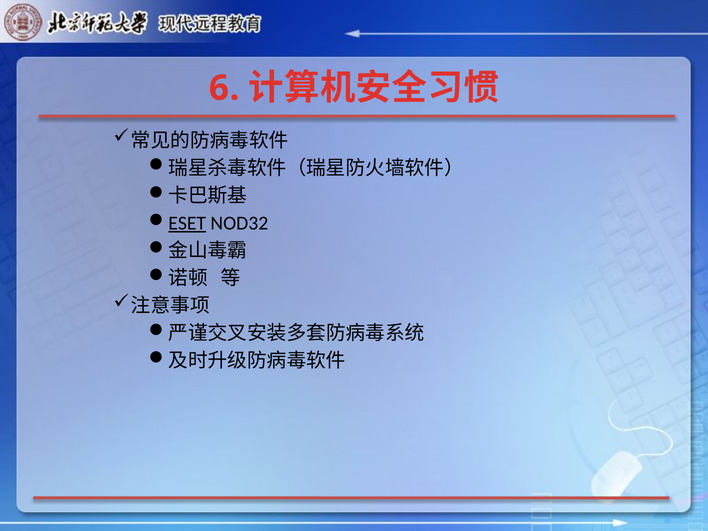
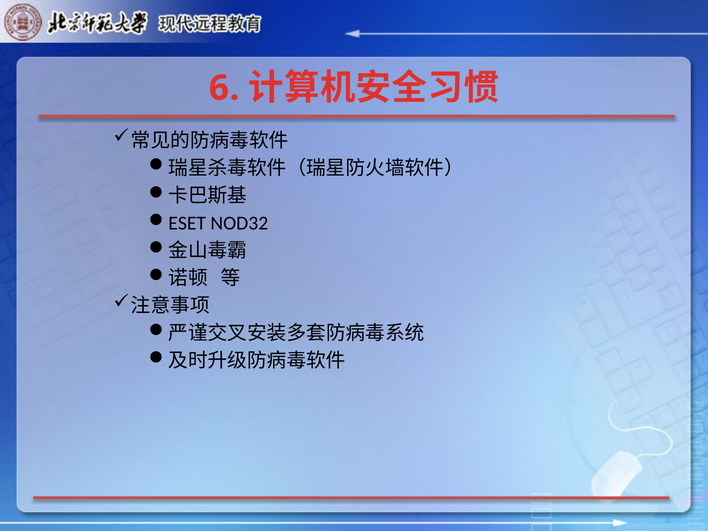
ESET underline: present -> none
